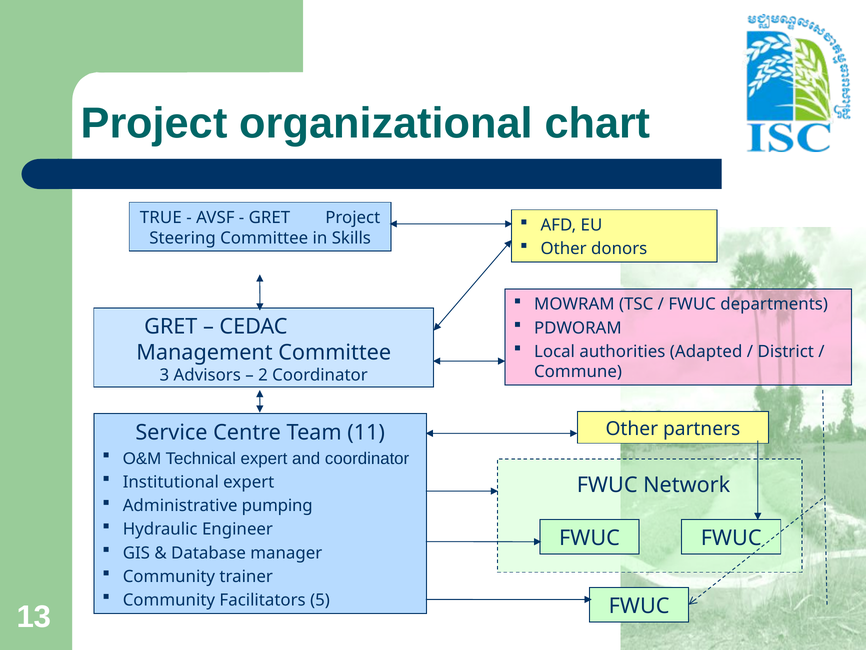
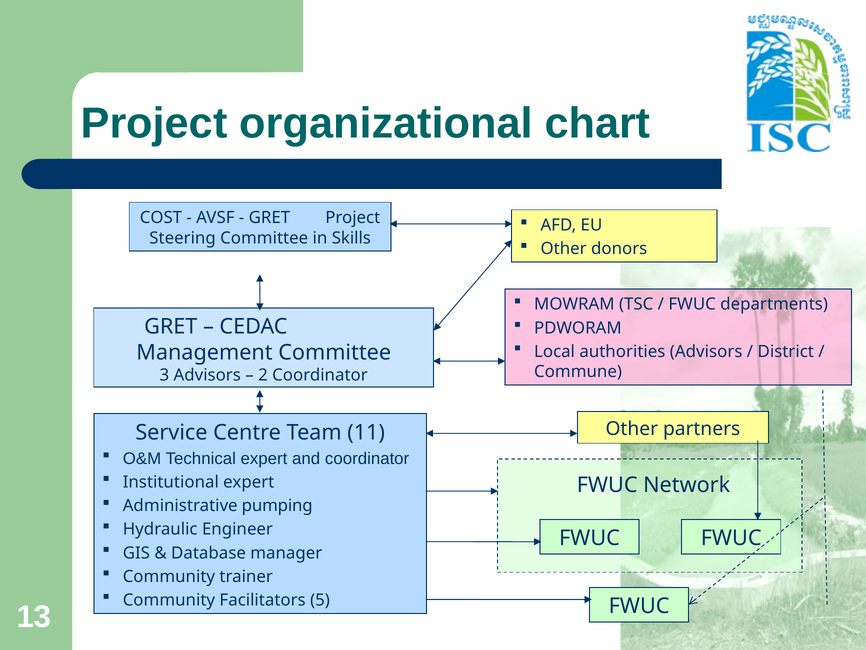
TRUE: TRUE -> COST
authorities Adapted: Adapted -> Advisors
